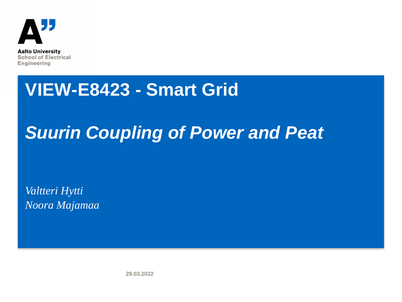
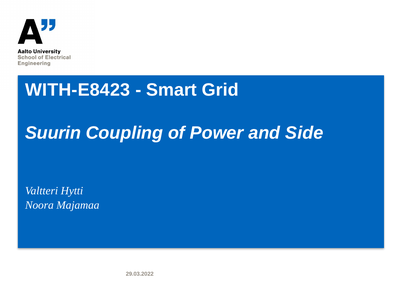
VIEW-E8423: VIEW-E8423 -> WITH-E8423
Peat: Peat -> Side
